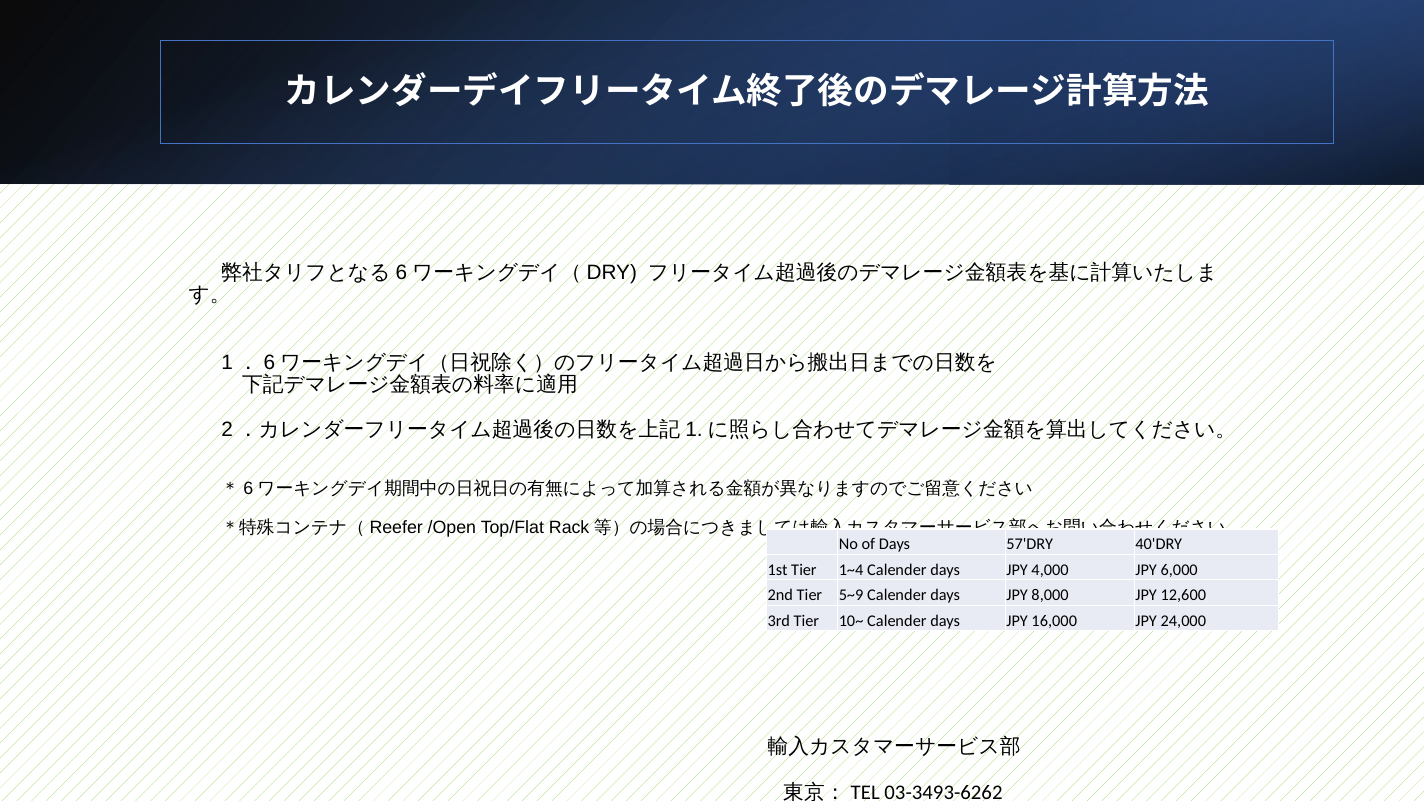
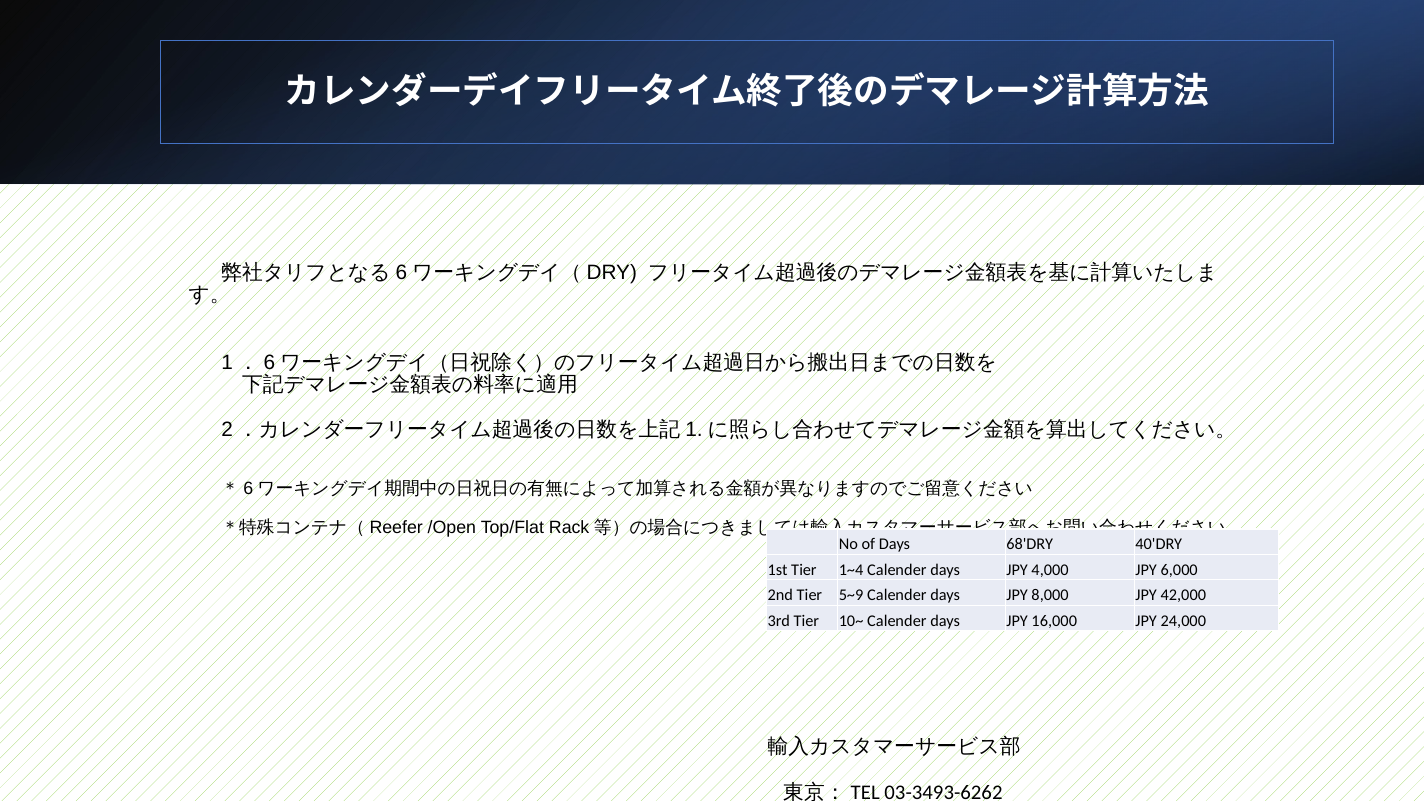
57'DRY: 57'DRY -> 68'DRY
12,600: 12,600 -> 42,000
